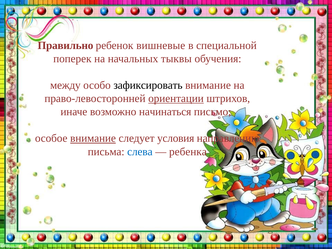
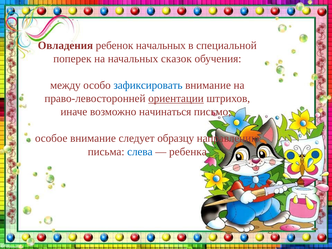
Правильно: Правильно -> Овладения
ребенок вишневые: вишневые -> начальных
тыквы: тыквы -> сказок
зафиксировать colour: black -> blue
внимание at (93, 138) underline: present -> none
условия: условия -> образцу
